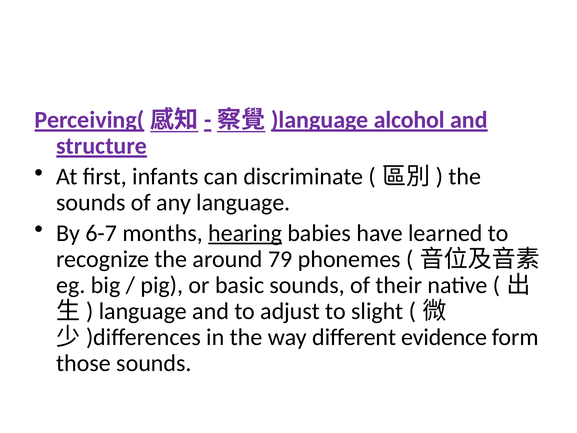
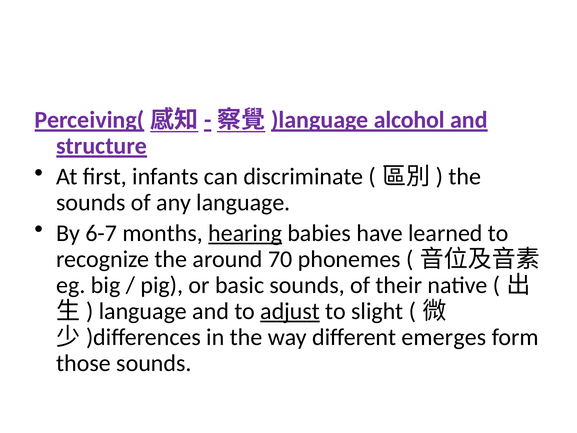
79: 79 -> 70
adjust underline: none -> present
evidence: evidence -> emerges
